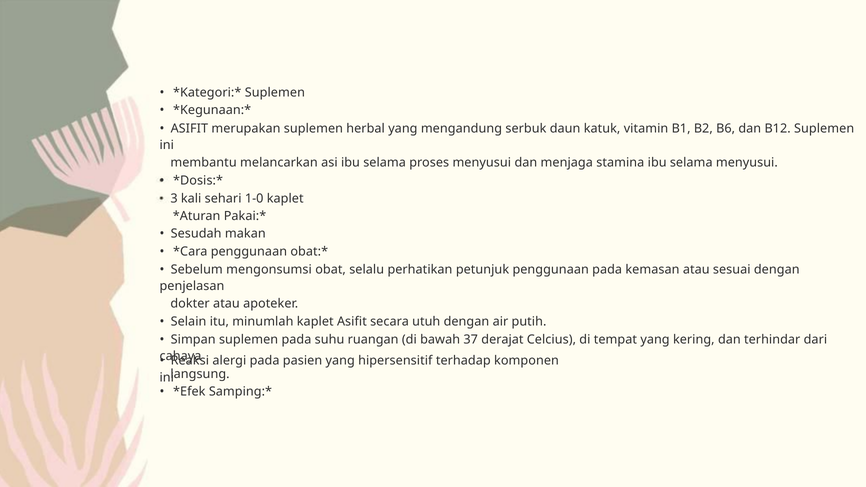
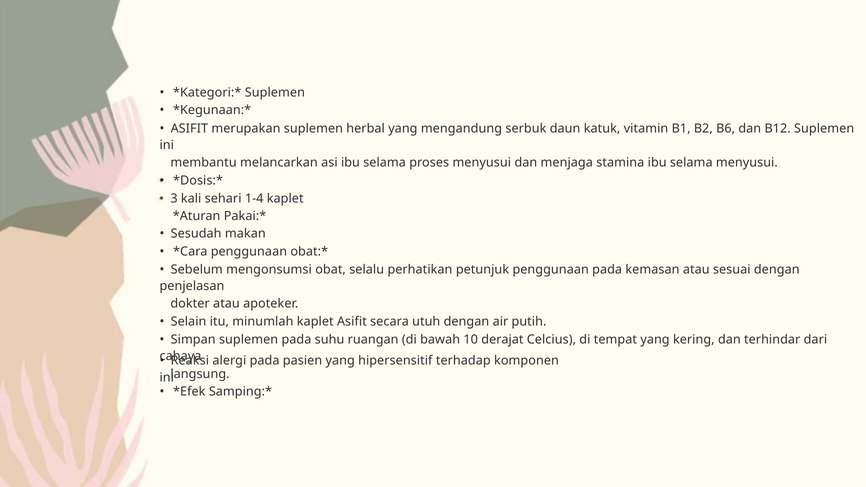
1-0: 1-0 -> 1-4
37: 37 -> 10
